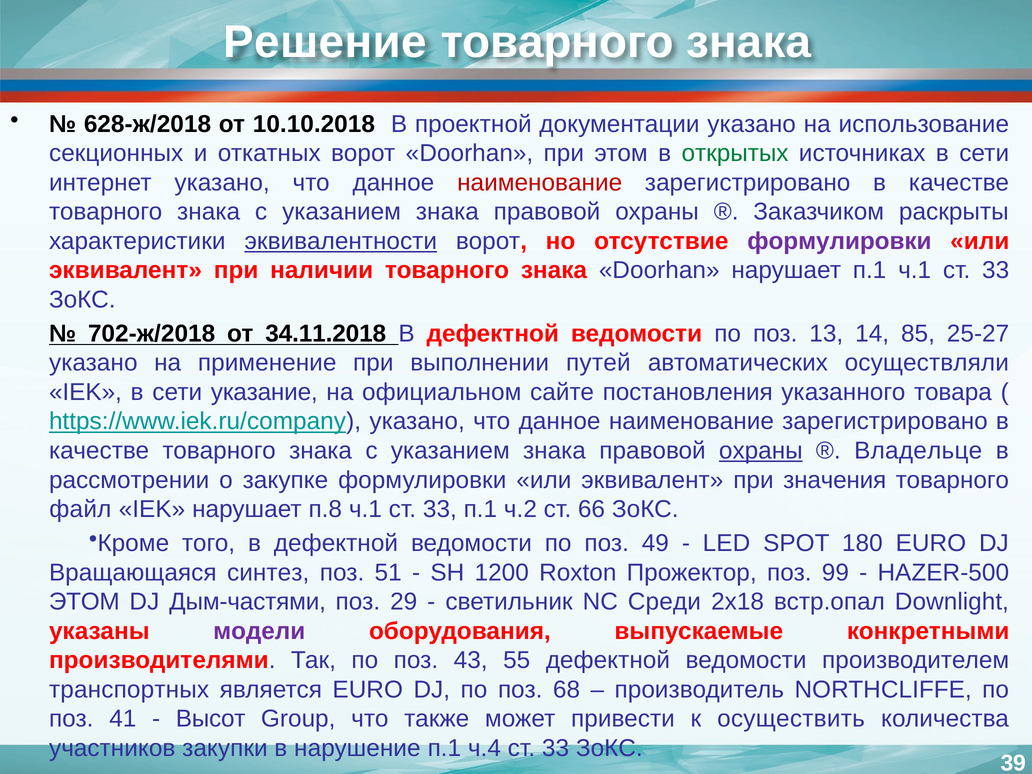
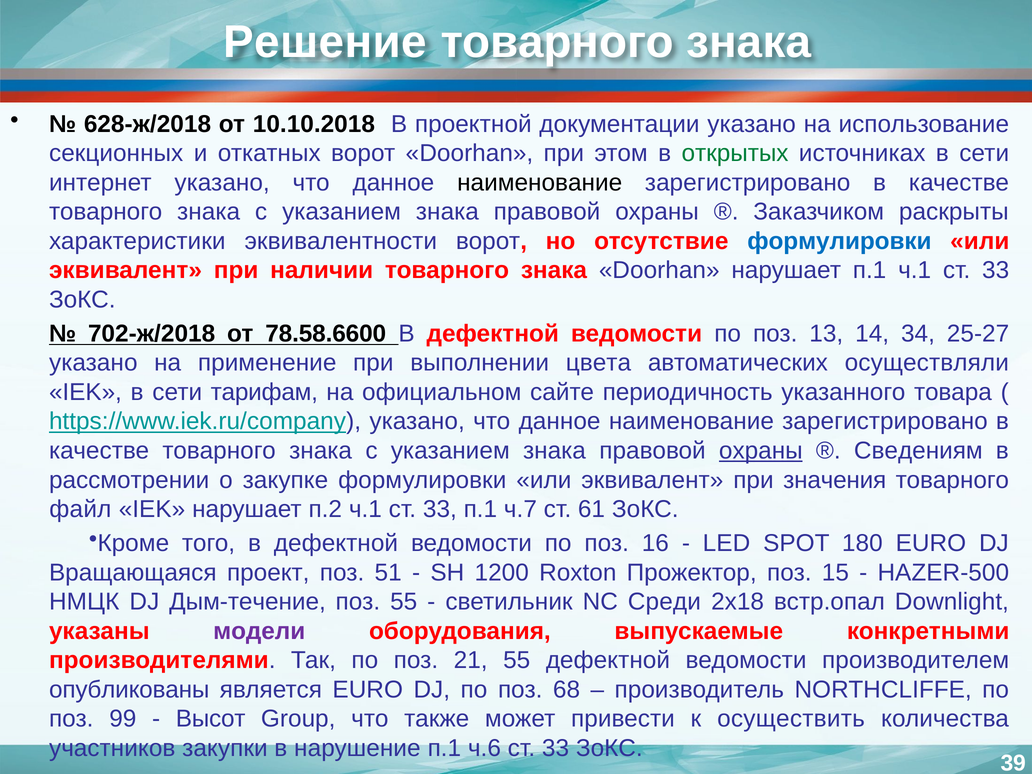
наименование at (540, 183) colour: red -> black
эквивалентности underline: present -> none
формулировки at (839, 241) colour: purple -> blue
34.11.2018: 34.11.2018 -> 78.58.6600
85: 85 -> 34
путей: путей -> цвета
указание: указание -> тарифам
постановления: постановления -> периодичность
Владельце: Владельце -> Сведениям
п.8: п.8 -> п.2
ч.2: ч.2 -> ч.7
66: 66 -> 61
49: 49 -> 16
синтез: синтез -> проект
99: 99 -> 15
ЭТОМ at (84, 602): ЭТОМ -> НМЦК
Дым-частями: Дым-частями -> Дым-течение
поз 29: 29 -> 55
43: 43 -> 21
транспортных: транспортных -> опубликованы
41: 41 -> 99
ч.4: ч.4 -> ч.6
